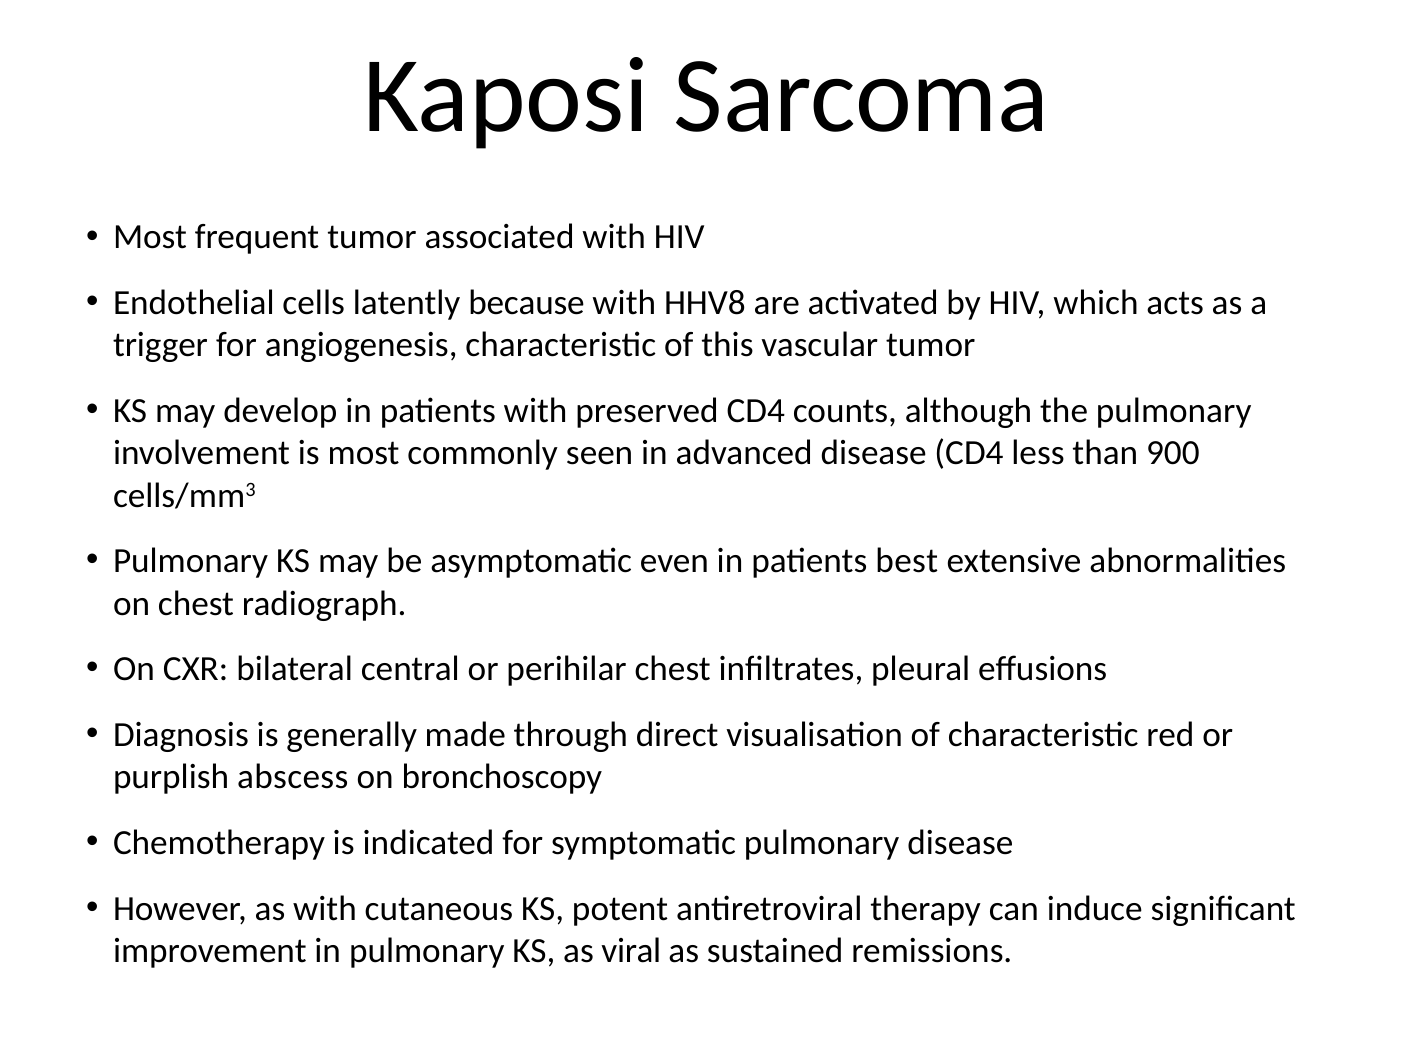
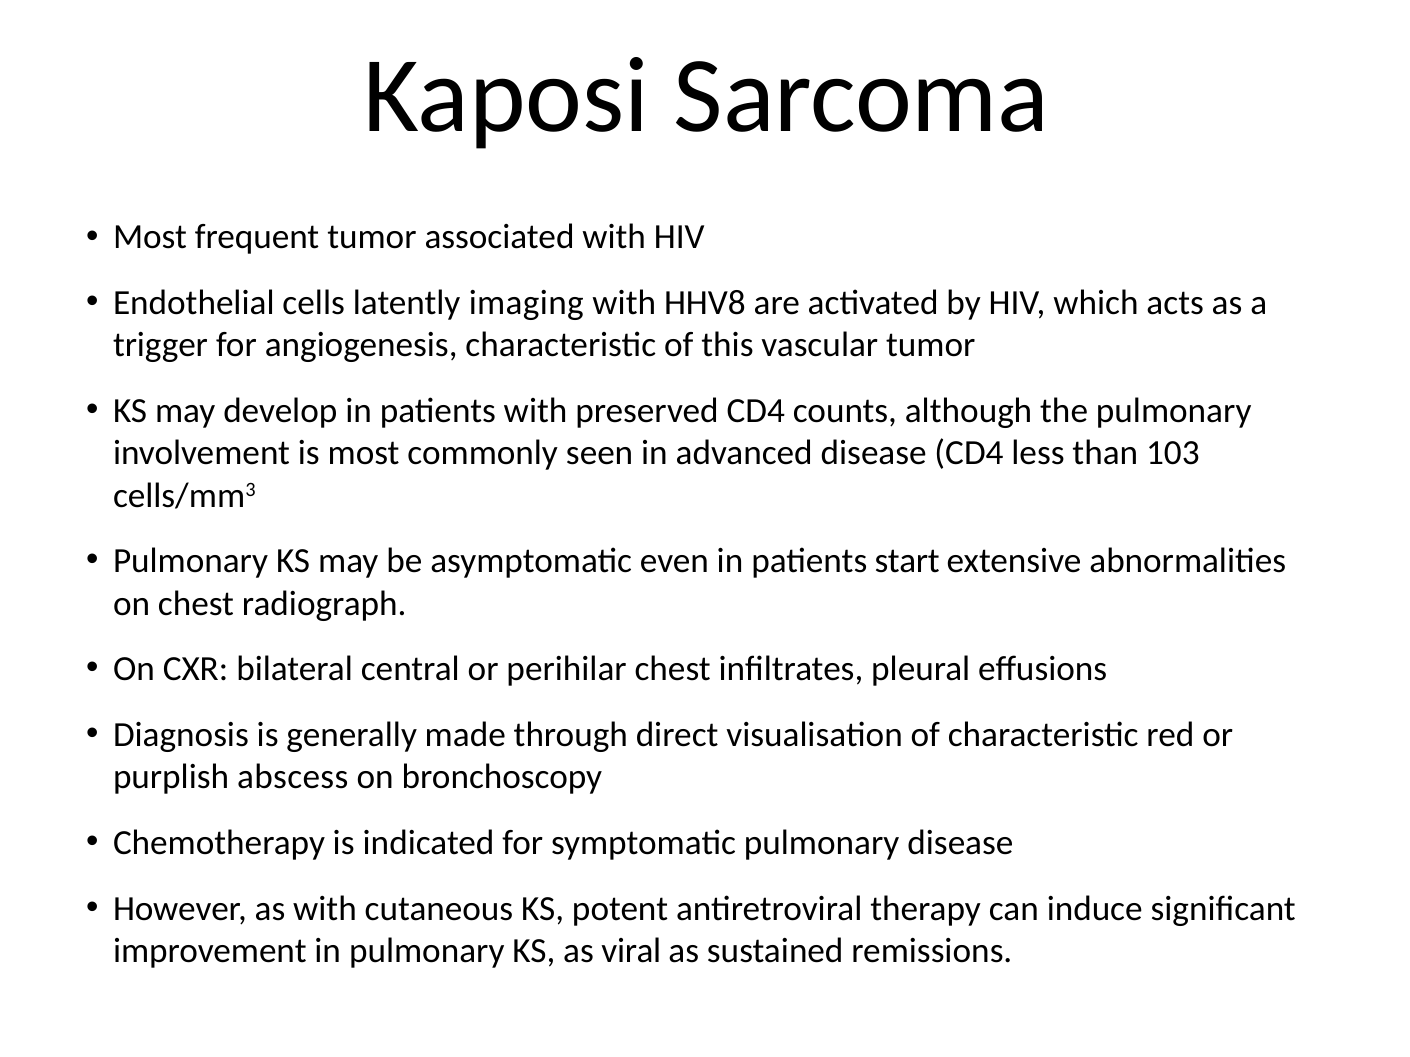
because: because -> imaging
900: 900 -> 103
best: best -> start
